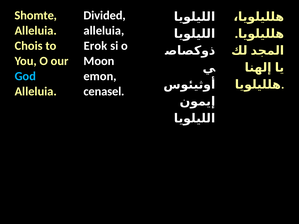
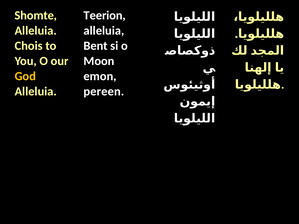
Divided: Divided -> Teerion
Erok: Erok -> Bent
God colour: light blue -> yellow
cenasel: cenasel -> pereen
